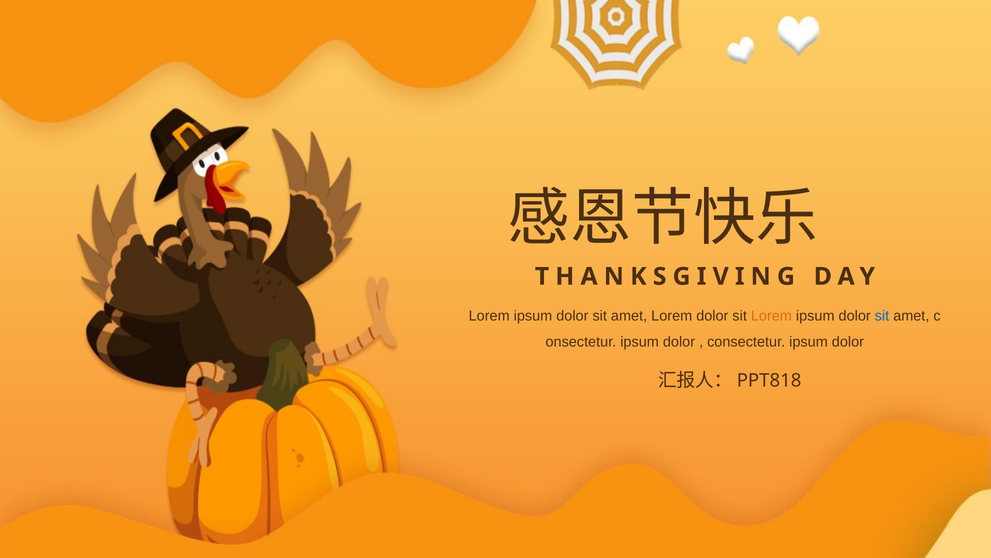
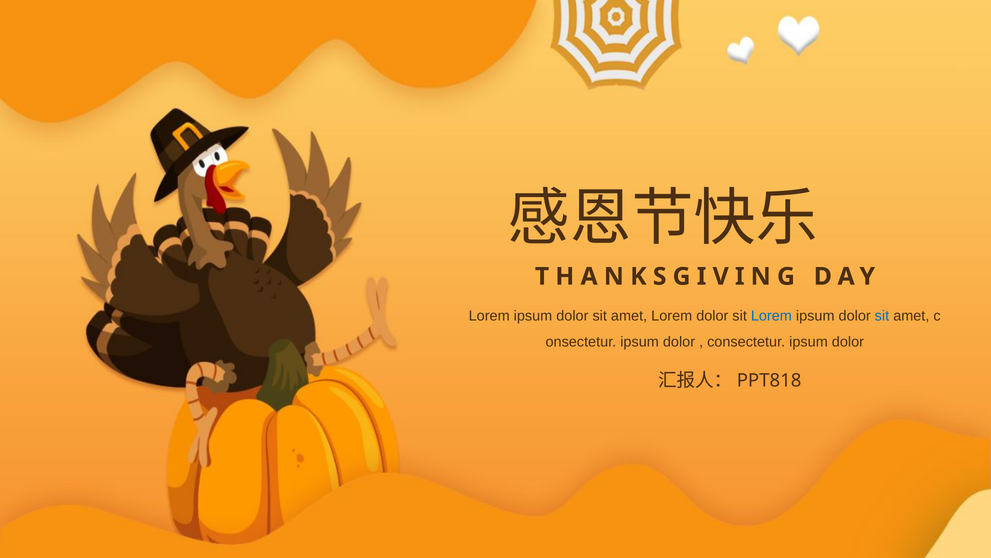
Lorem at (771, 316) colour: orange -> blue
